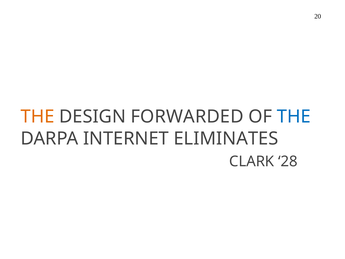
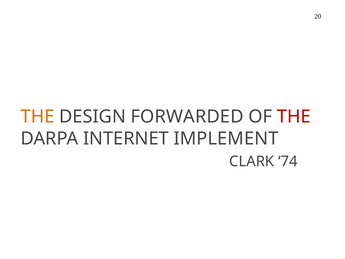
THE at (294, 117) colour: blue -> red
ELIMINATES: ELIMINATES -> IMPLEMENT
28: 28 -> 74
